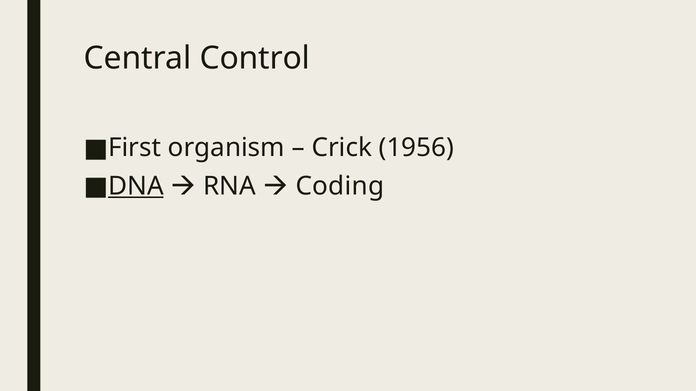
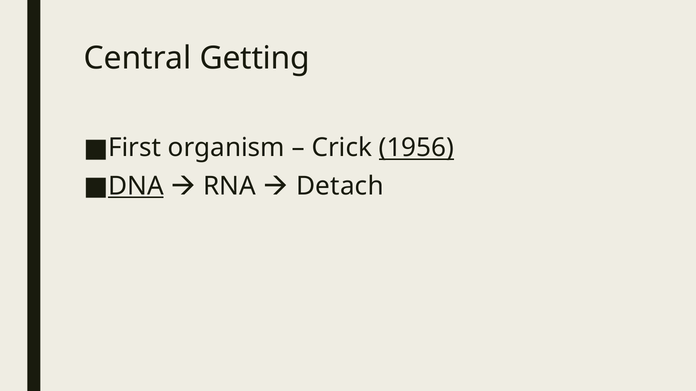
Control: Control -> Getting
1956 underline: none -> present
Coding: Coding -> Detach
